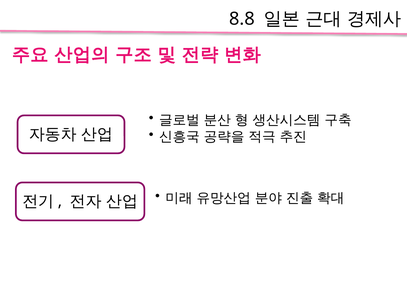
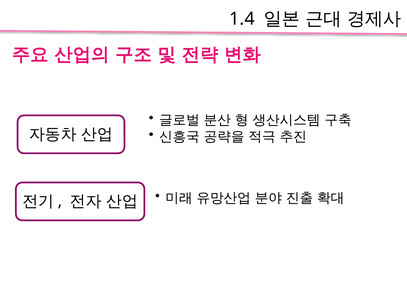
8.8: 8.8 -> 1.4
